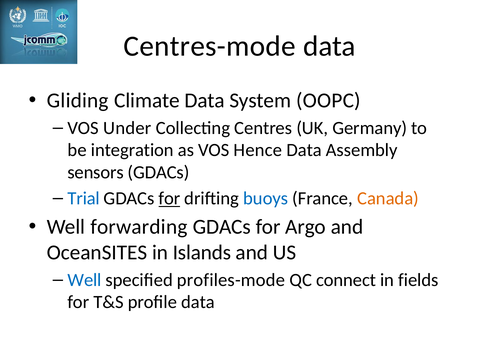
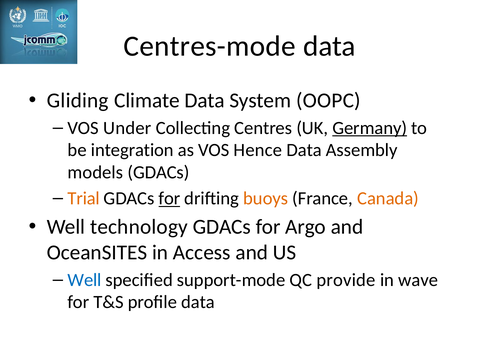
Germany underline: none -> present
sensors: sensors -> models
Trial colour: blue -> orange
buoys colour: blue -> orange
forwarding: forwarding -> technology
Islands: Islands -> Access
profiles-mode: profiles-mode -> support-mode
connect: connect -> provide
fields: fields -> wave
